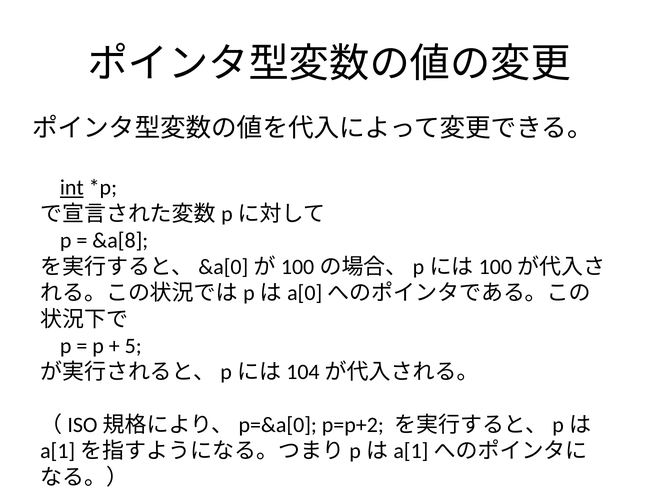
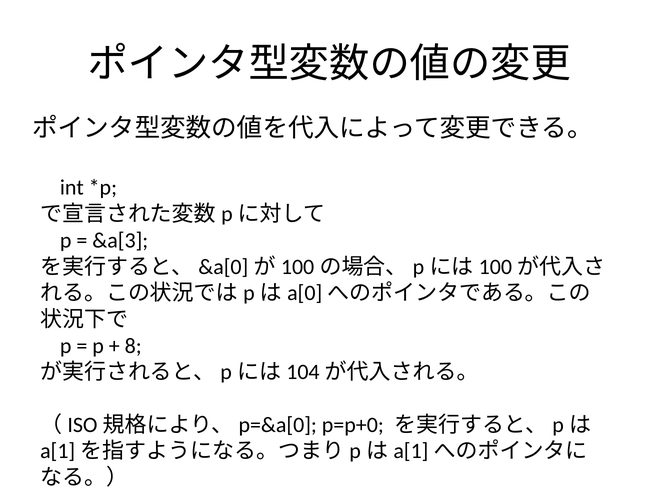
int underline: present -> none
&a[8: &a[8 -> &a[3
5: 5 -> 8
p=p+2: p=p+2 -> p=p+0
